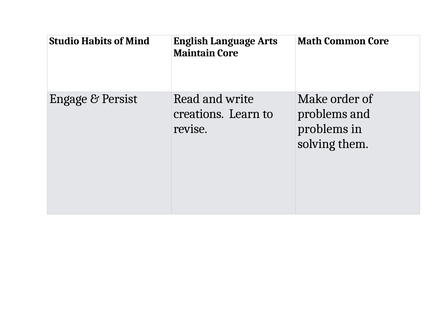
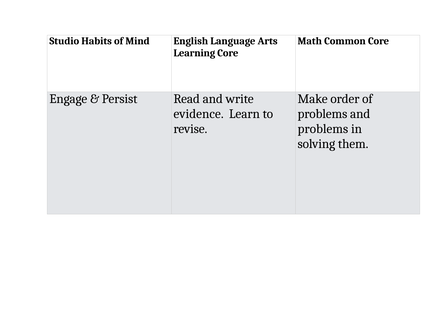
Maintain: Maintain -> Learning
creations: creations -> evidence
